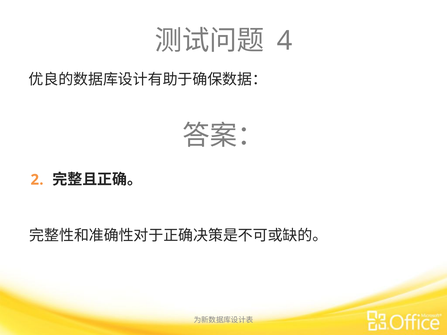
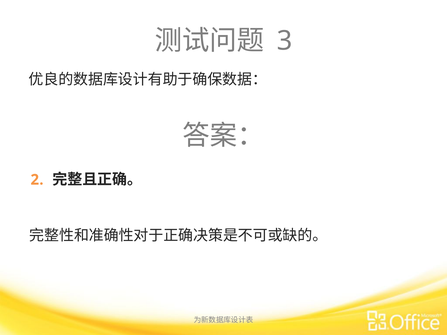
4: 4 -> 3
